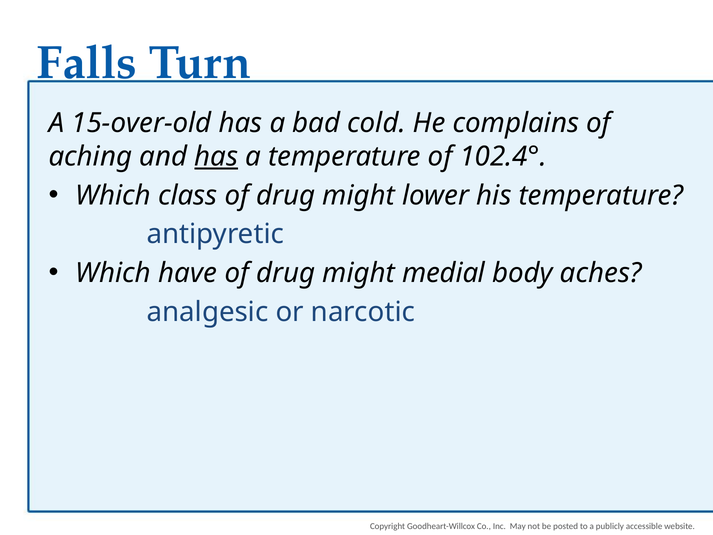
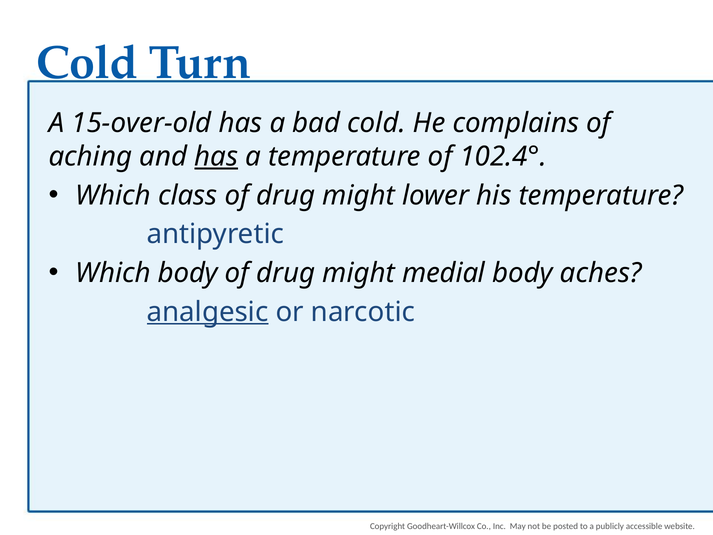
Falls at (87, 63): Falls -> Cold
Which have: have -> body
analgesic underline: none -> present
